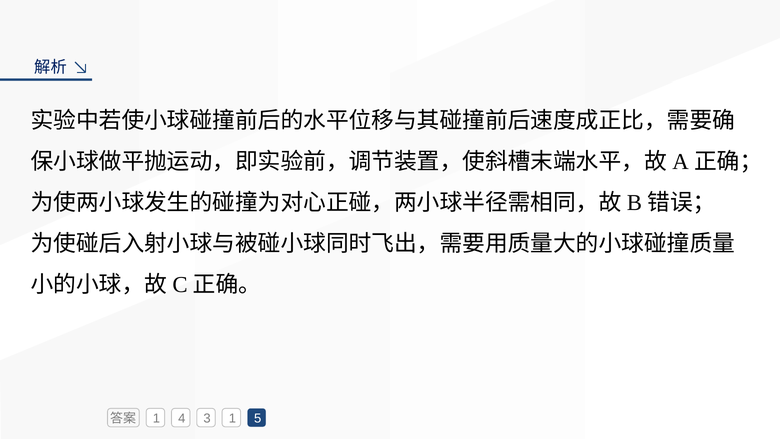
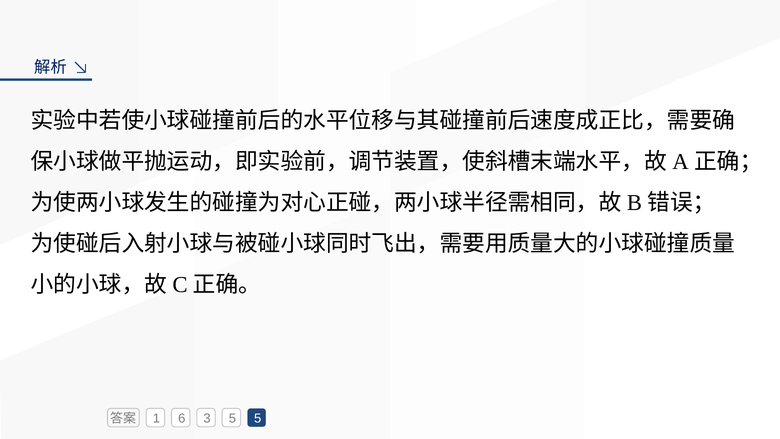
4: 4 -> 6
3 1: 1 -> 5
